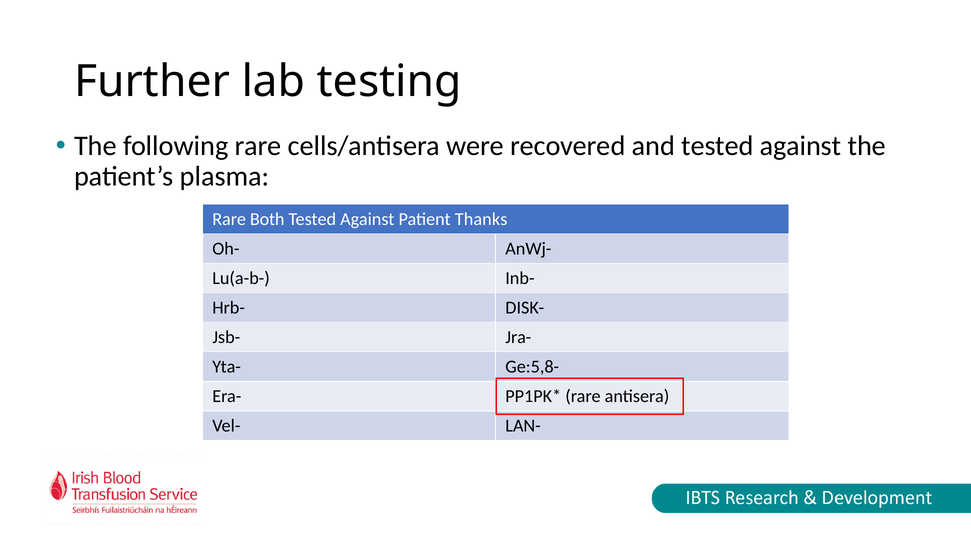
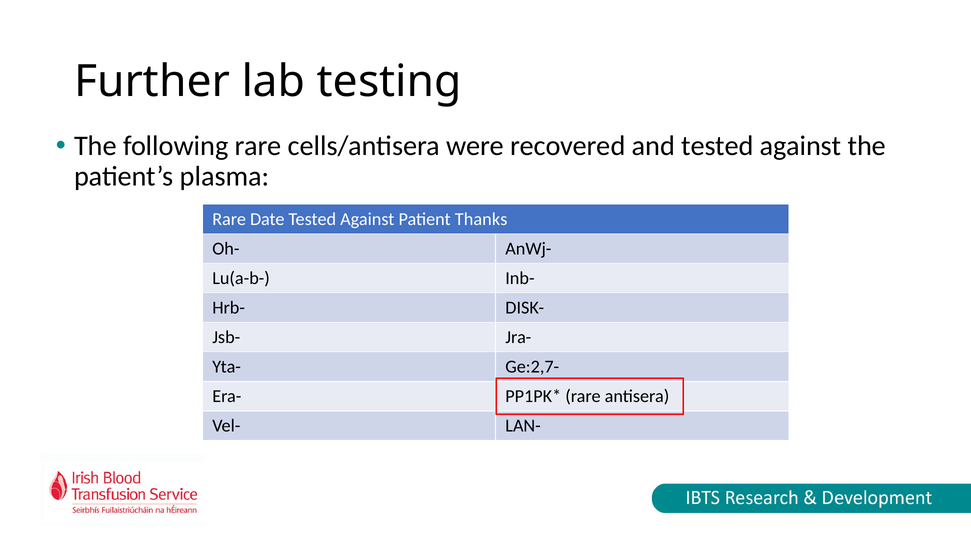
Both: Both -> Date
Ge:5,8-: Ge:5,8- -> Ge:2,7-
